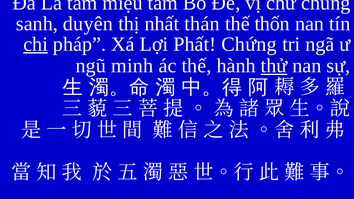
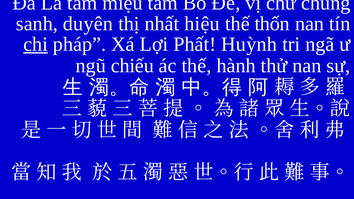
thán: thán -> hiệu
Chứng: Chứng -> Huỳnh
minh: minh -> chiếu
thử underline: present -> none
